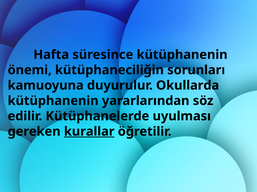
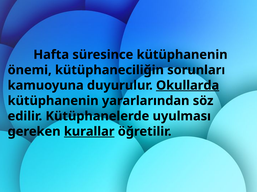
Okullarda underline: none -> present
